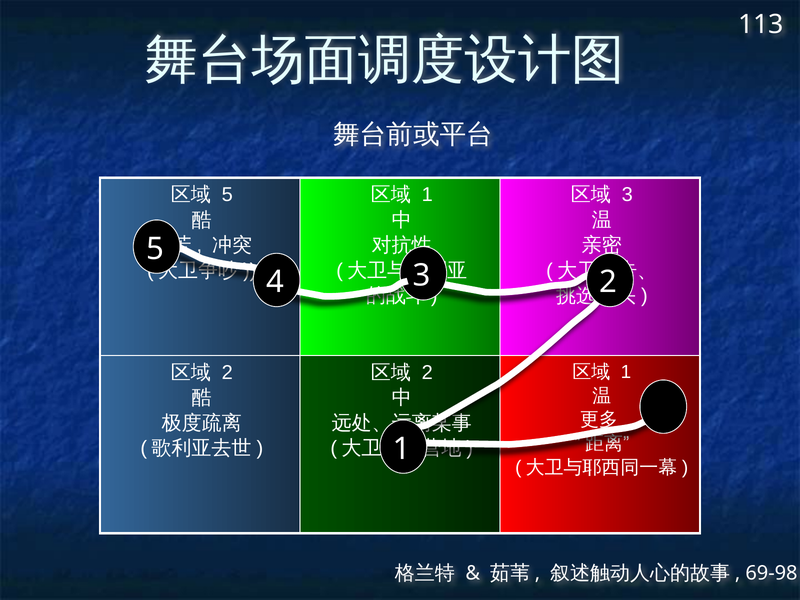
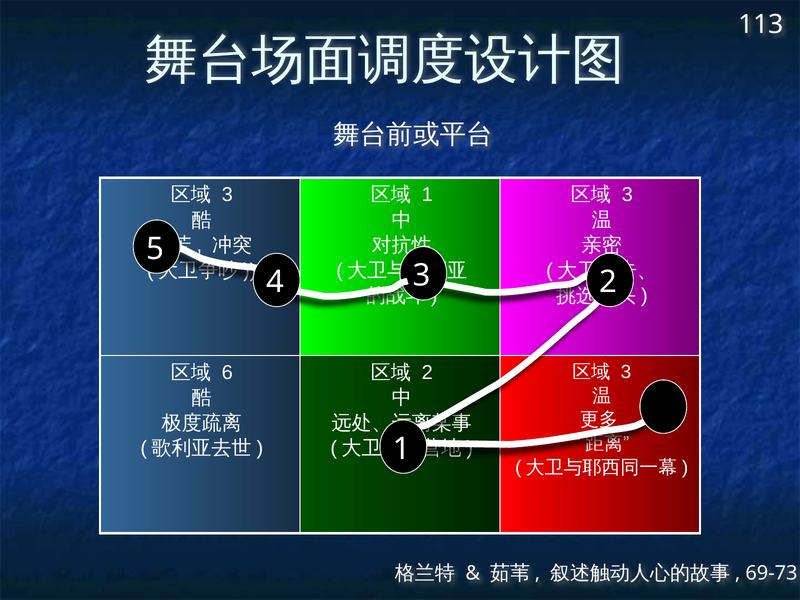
5 at (227, 195): 5 -> 3
1 at (626, 372): 1 -> 3
2 at (227, 373): 2 -> 6
69-98: 69-98 -> 69-73
